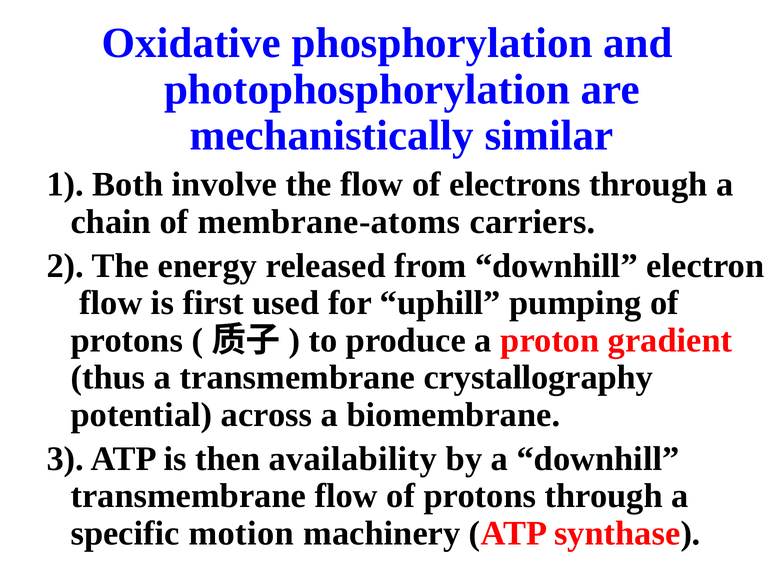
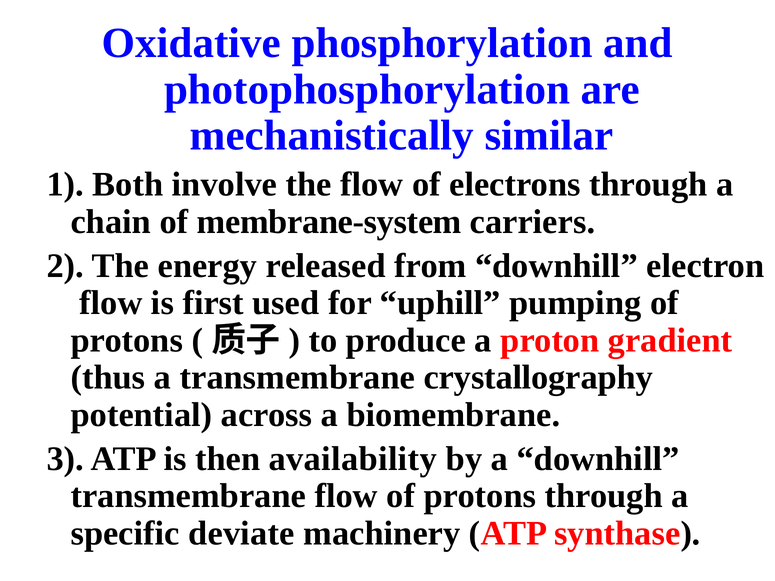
membrane-atoms: membrane-atoms -> membrane-system
motion: motion -> deviate
